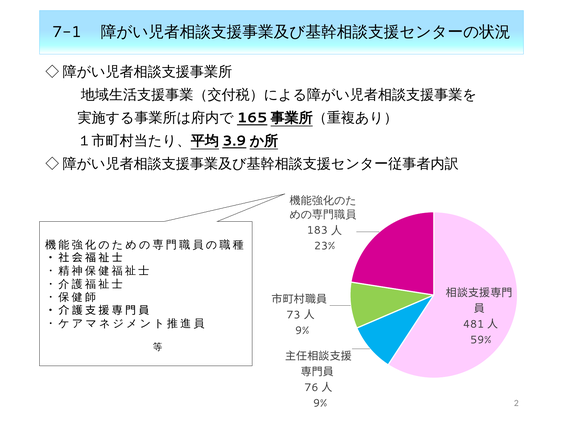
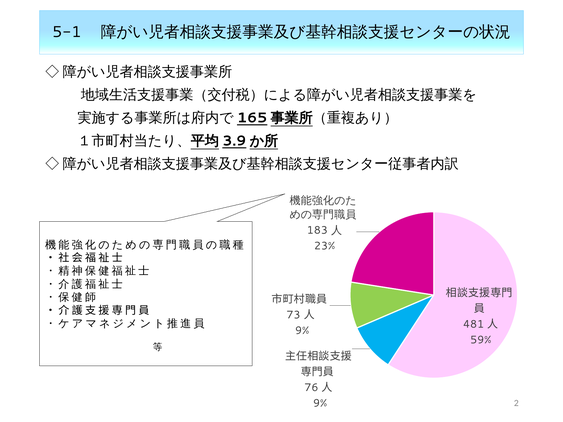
7-1: 7-1 -> 5-1
